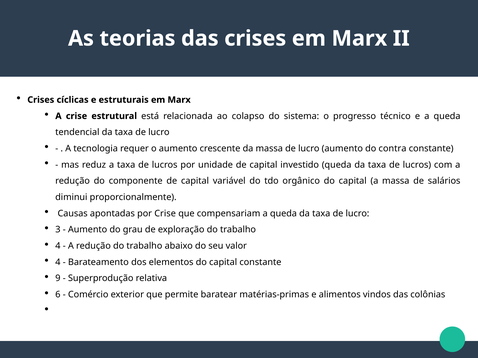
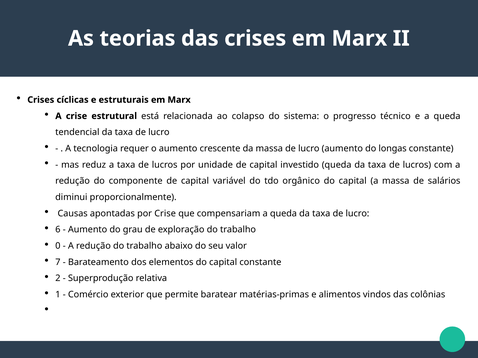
contra: contra -> longas
3: 3 -> 6
4 at (58, 246): 4 -> 0
4 at (58, 262): 4 -> 7
9: 9 -> 2
6: 6 -> 1
